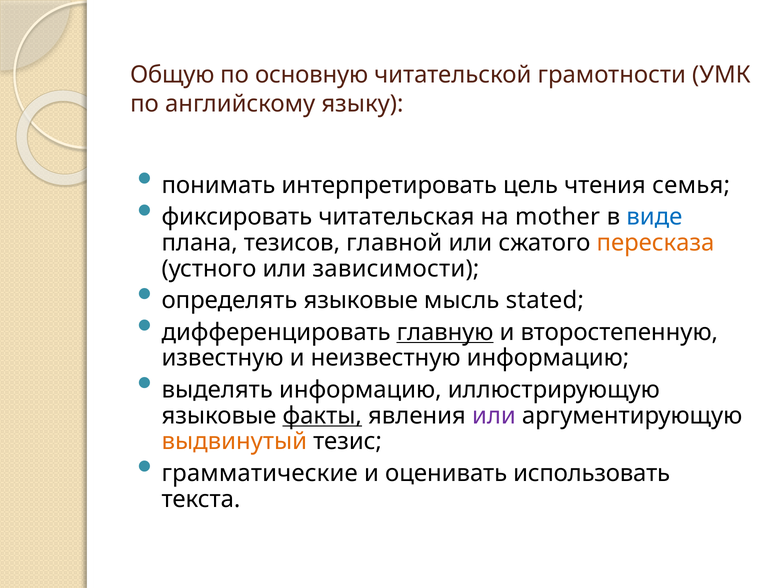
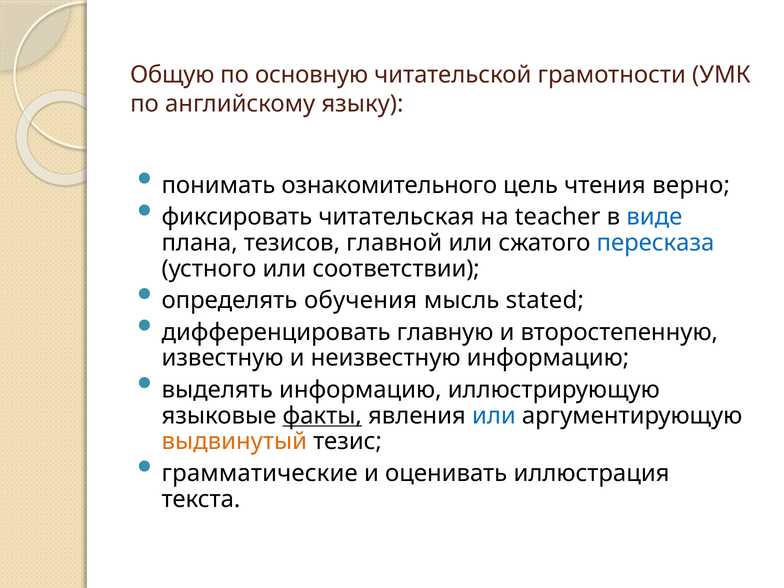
интерпретировать: интерпретировать -> ознакомительного
семья: семья -> верно
mother: mother -> teacher
пересказа colour: orange -> blue
зависимости: зависимости -> соответствии
определять языковые: языковые -> обучения
главную underline: present -> none
или at (494, 416) colour: purple -> blue
использовать: использовать -> иллюстрация
